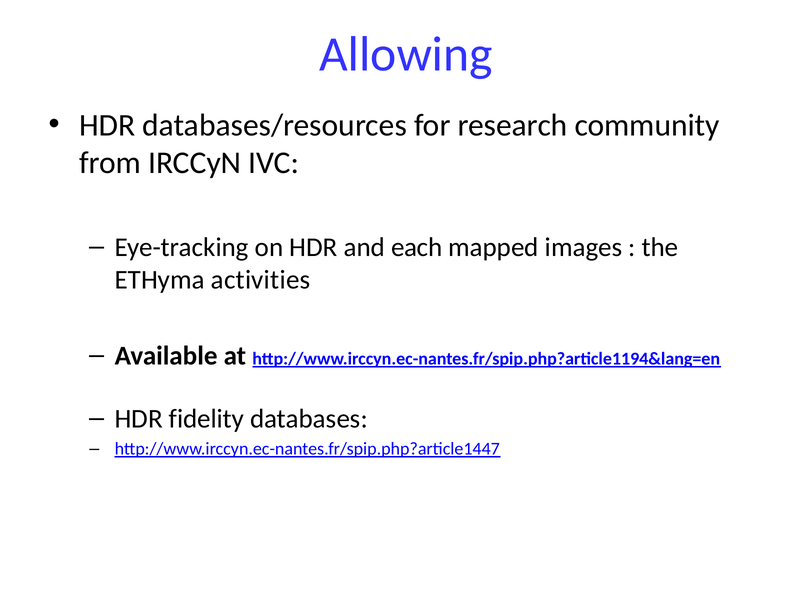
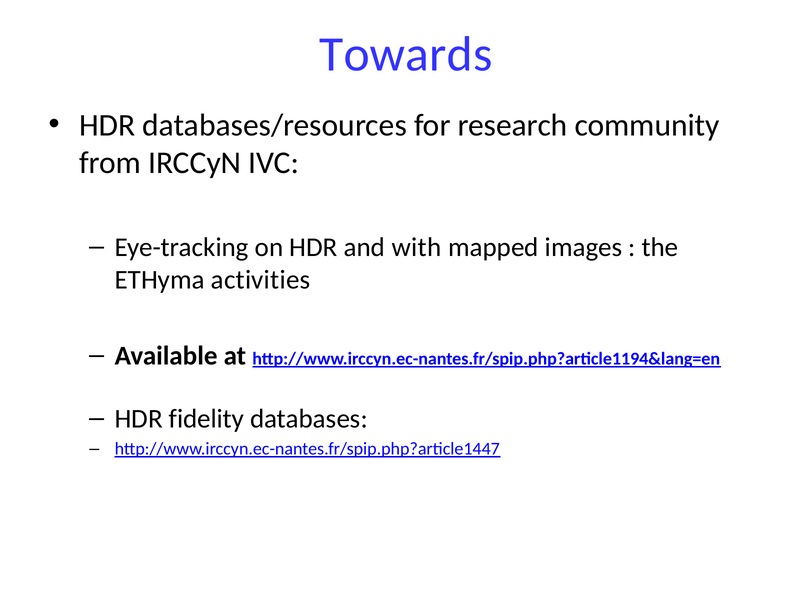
Allowing: Allowing -> Towards
each: each -> with
